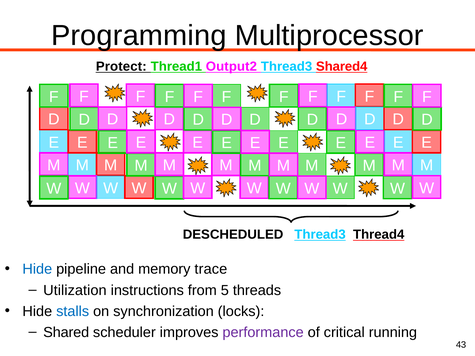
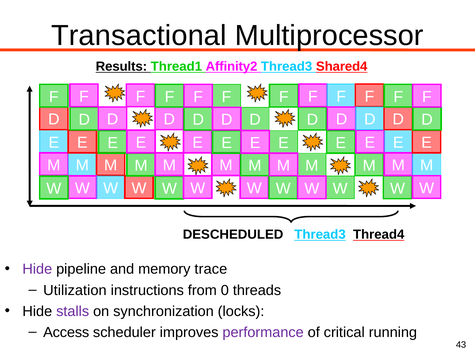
Programming: Programming -> Transactional
Protect: Protect -> Results
Output2: Output2 -> Affinity2
Hide at (37, 269) colour: blue -> purple
from 5: 5 -> 0
stalls colour: blue -> purple
Shared: Shared -> Access
